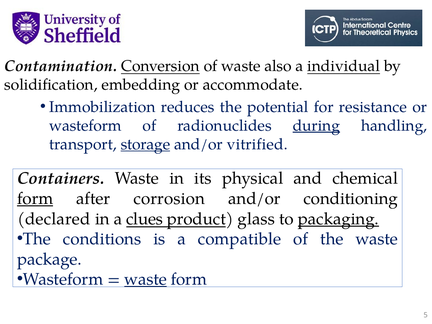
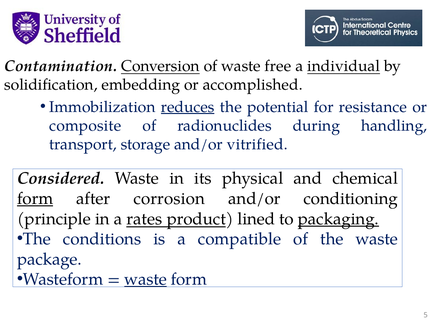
also: also -> free
accommodate: accommodate -> accomplished
reduces underline: none -> present
wasteform at (85, 126): wasteform -> composite
during underline: present -> none
storage underline: present -> none
Containers: Containers -> Considered
declared: declared -> principle
clues: clues -> rates
glass: glass -> lined
